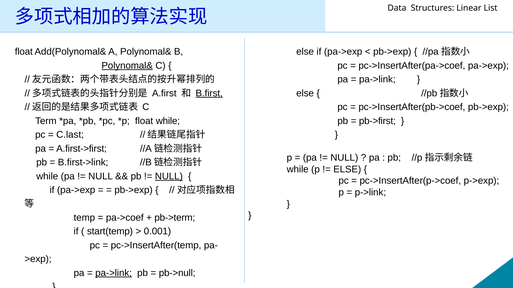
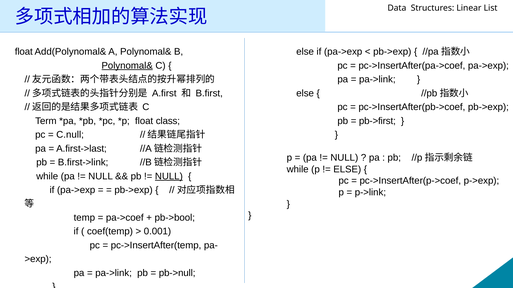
B.first underline: present -> none
float while: while -> class
C.last: C.last -> C.null
A.first->first: A.first->first -> A.first->last
pb->term: pb->term -> pb->bool
start(temp: start(temp -> coef(temp
pa->link at (114, 273) underline: present -> none
